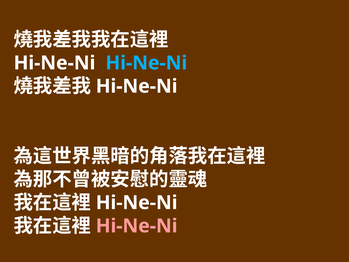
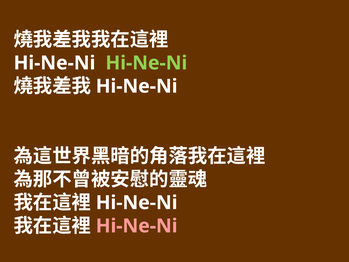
Hi-Ne-Ni at (146, 63) colour: light blue -> light green
